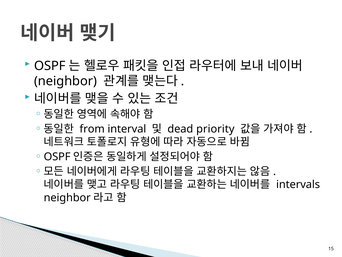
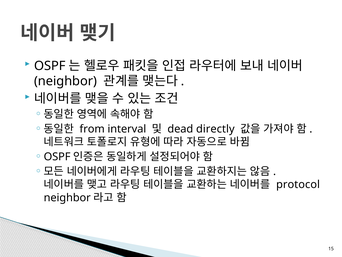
priority: priority -> directly
intervals: intervals -> protocol
